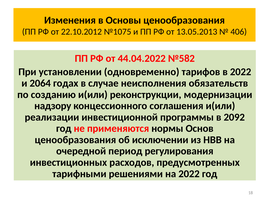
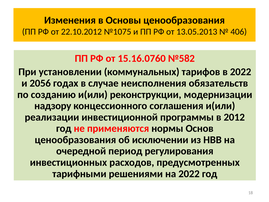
44.04.2022: 44.04.2022 -> 15.16.0760
одновременно: одновременно -> коммунальных
2064: 2064 -> 2056
2092: 2092 -> 2012
